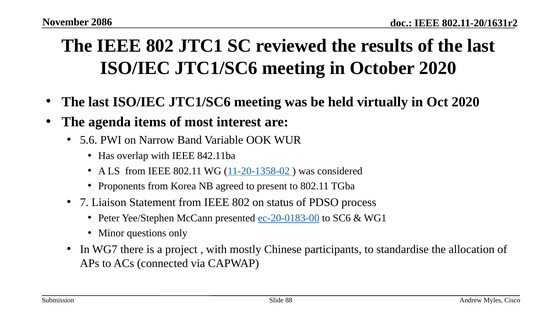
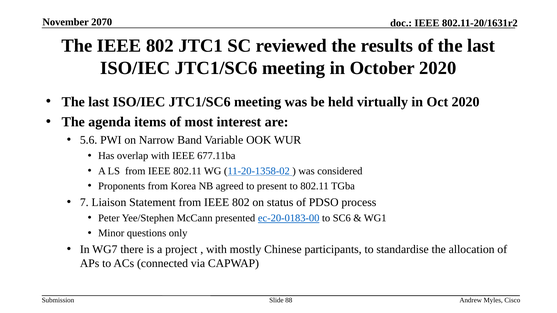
2086: 2086 -> 2070
842.11ba: 842.11ba -> 677.11ba
